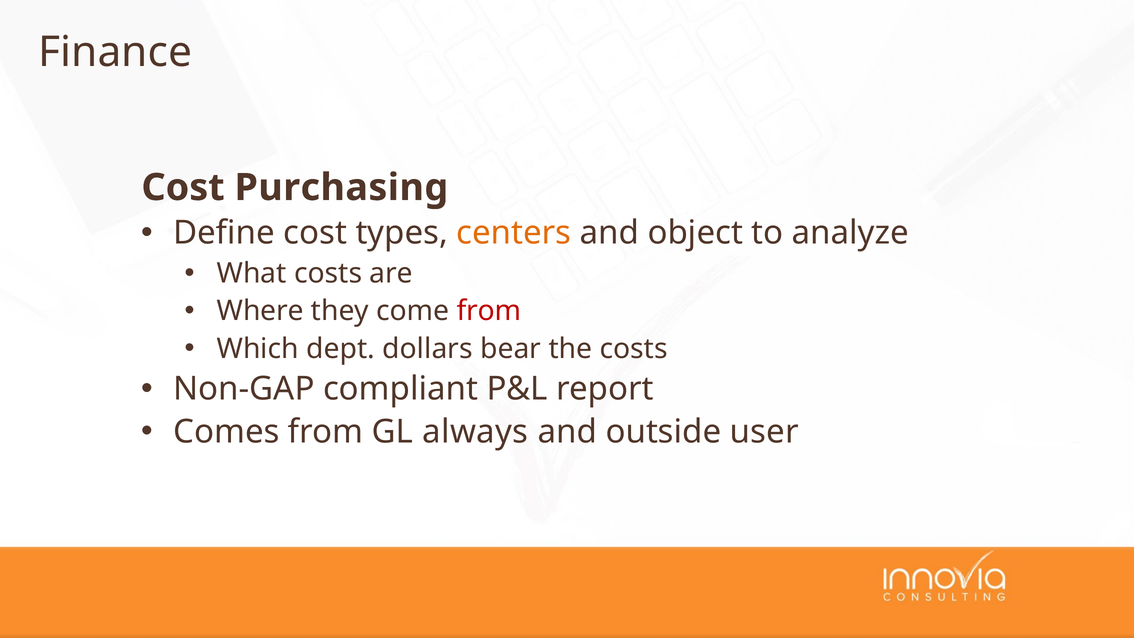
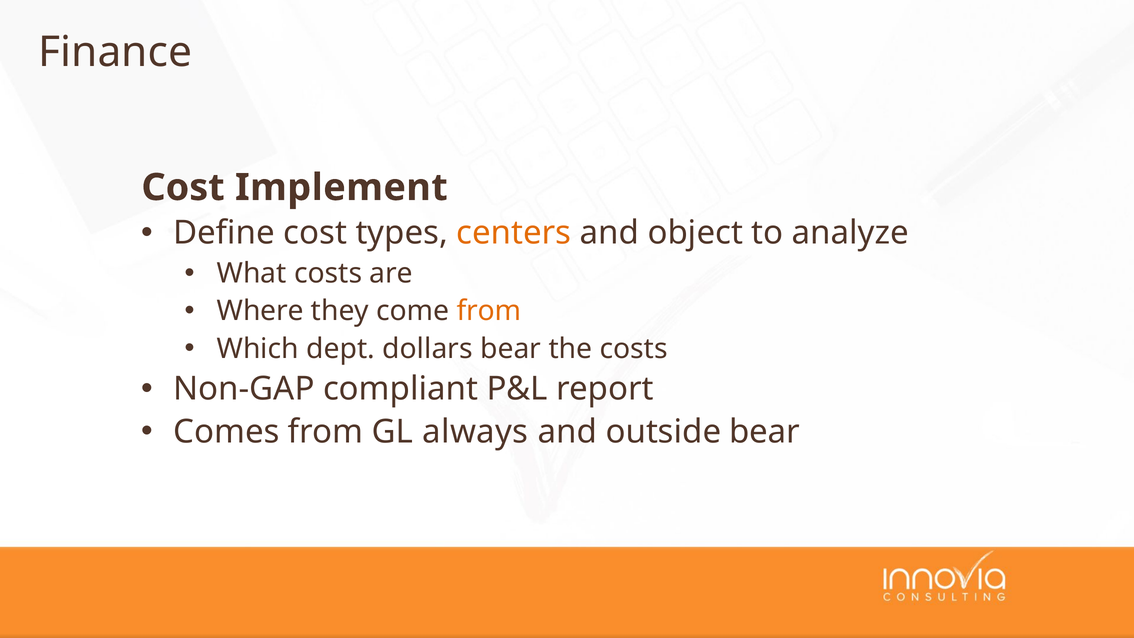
Purchasing: Purchasing -> Implement
from at (489, 311) colour: red -> orange
outside user: user -> bear
